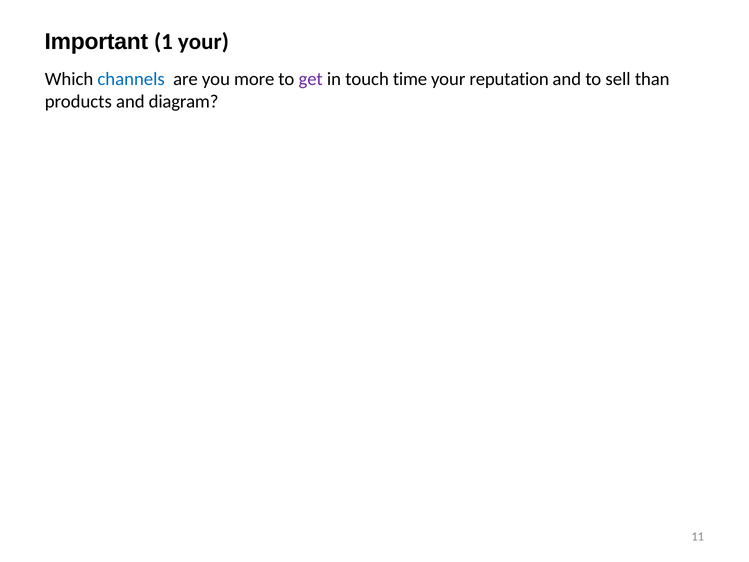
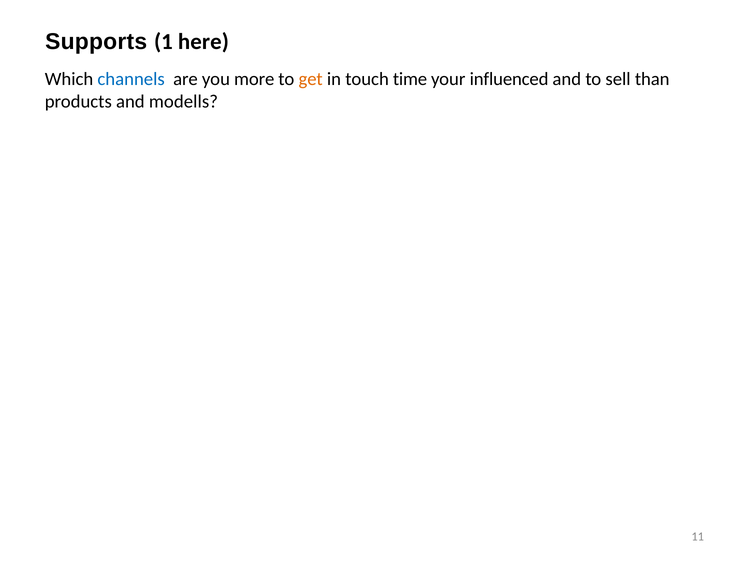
Important: Important -> Supports
1 your: your -> here
get colour: purple -> orange
reputation: reputation -> influenced
diagram: diagram -> modells
